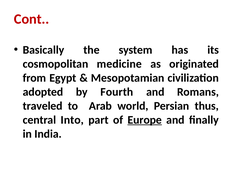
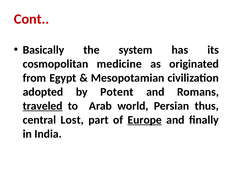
Fourth: Fourth -> Potent
traveled underline: none -> present
Into: Into -> Lost
